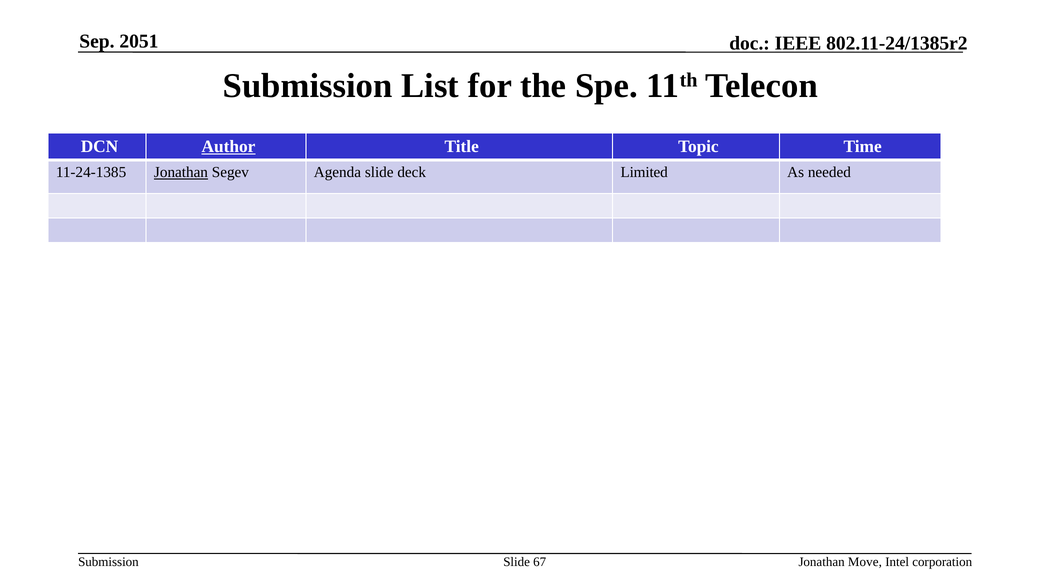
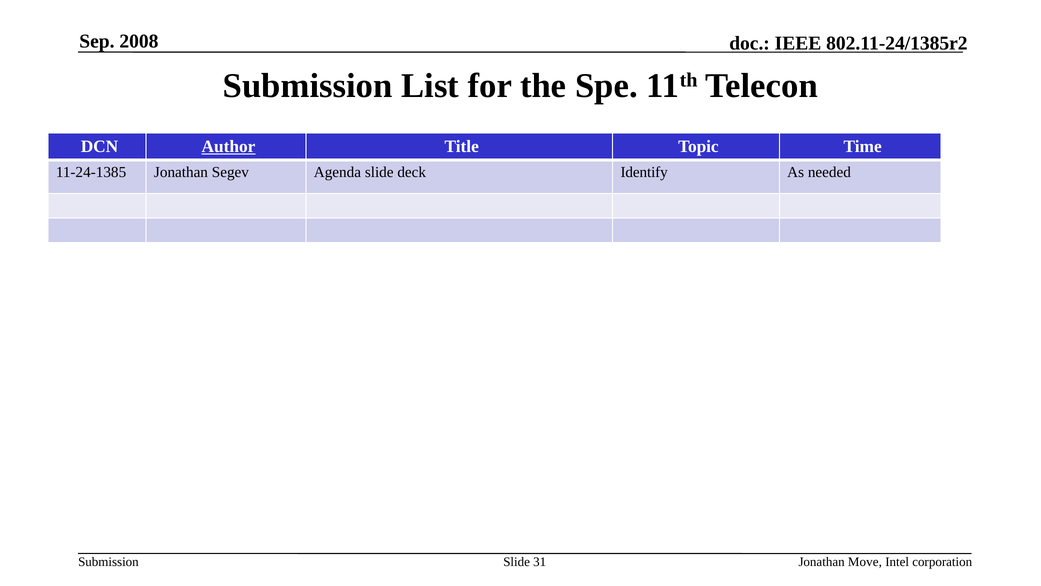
2051: 2051 -> 2008
Jonathan at (181, 172) underline: present -> none
Limited: Limited -> Identify
67: 67 -> 31
